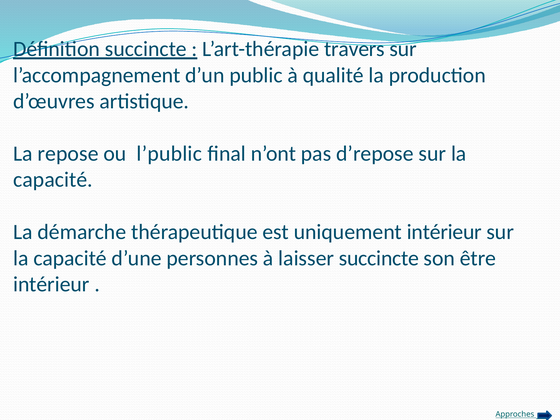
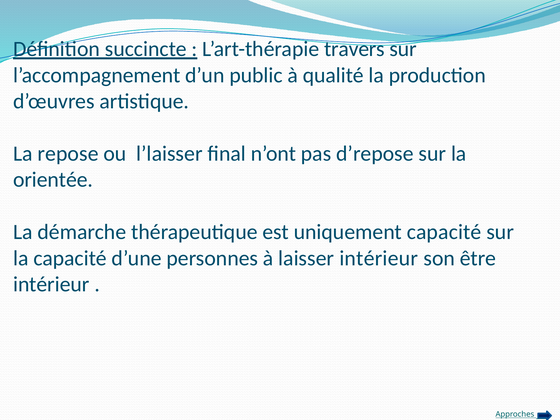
l’public: l’public -> l’laisser
capacité at (53, 180): capacité -> orientée
uniquement intérieur: intérieur -> capacité
laisser succincte: succincte -> intérieur
